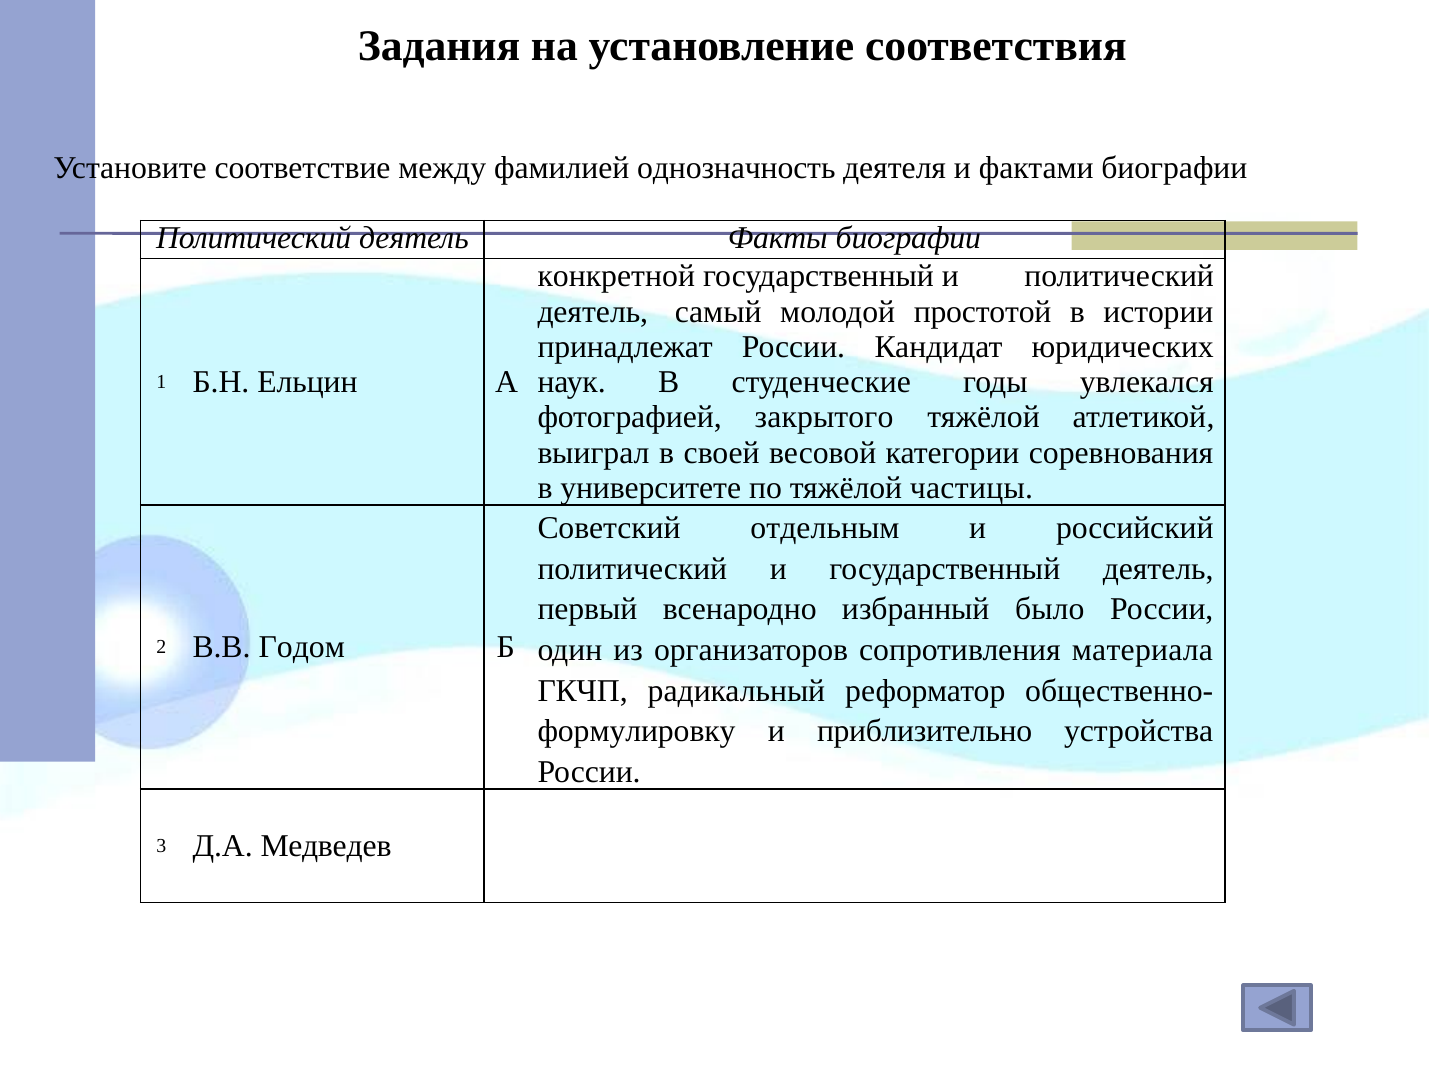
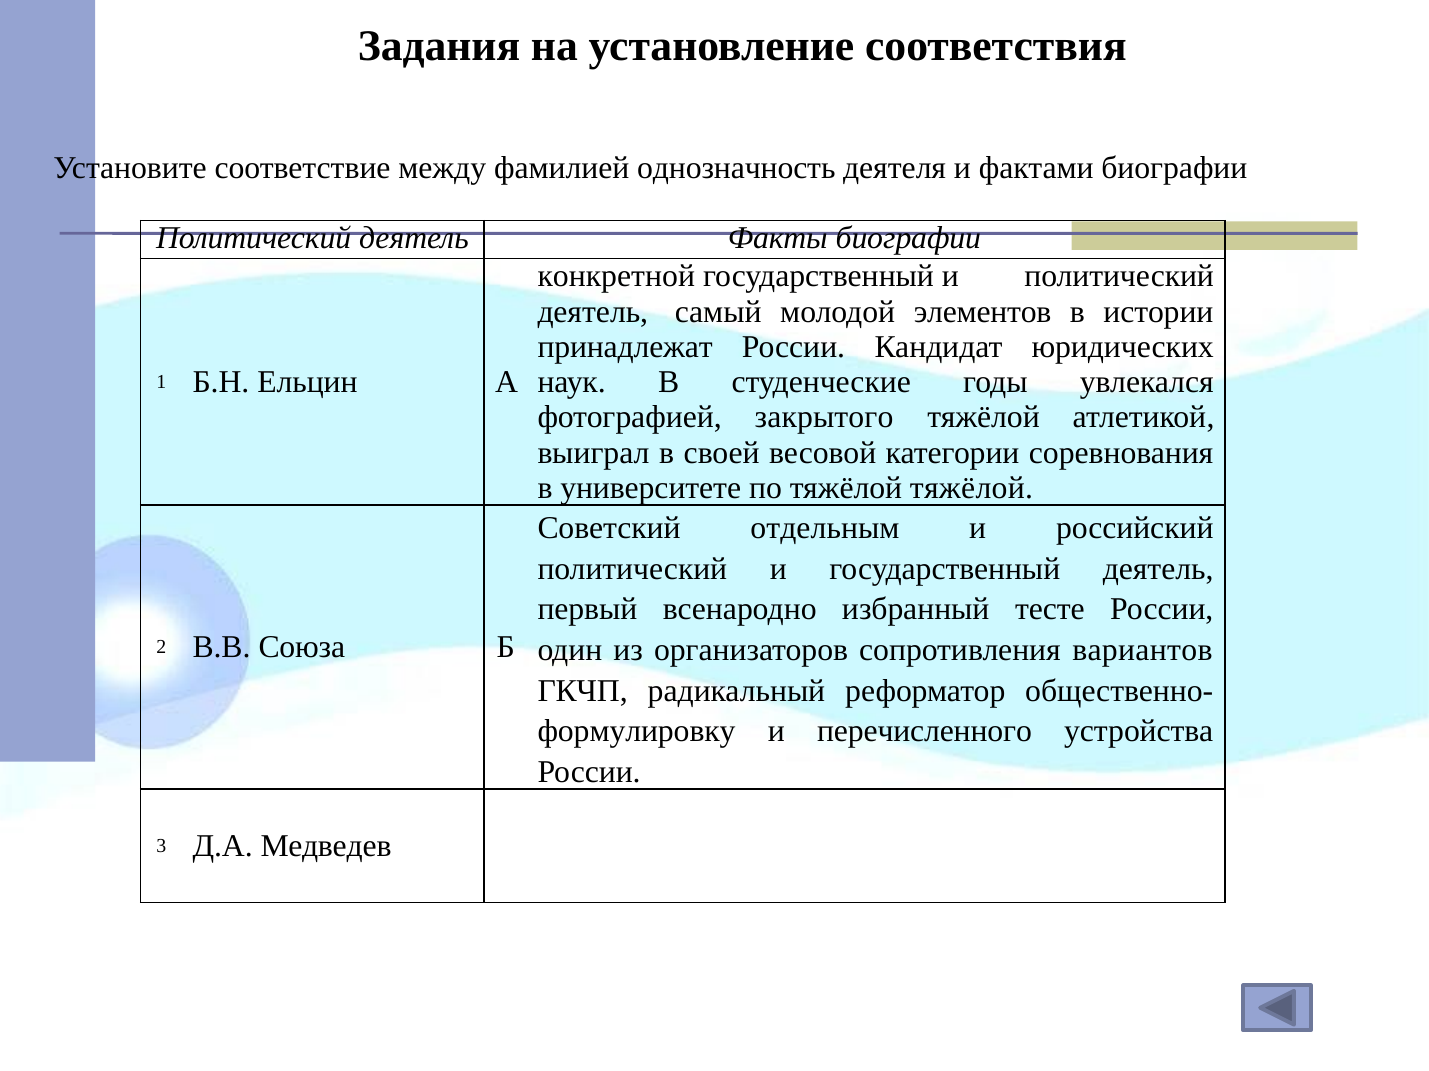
простотой: простотой -> элементов
тяжёлой частицы: частицы -> тяжёлой
было: было -> тесте
материала: материала -> вариантов
Годом: Годом -> Союза
приблизительно: приблизительно -> перечисленного
